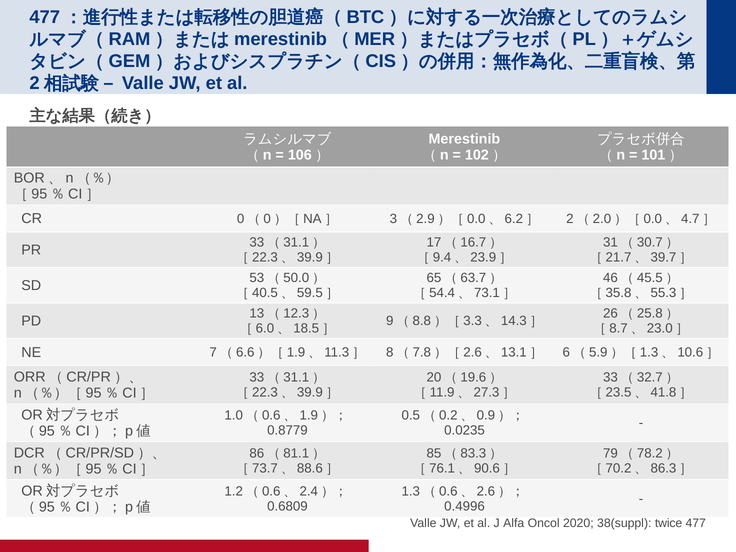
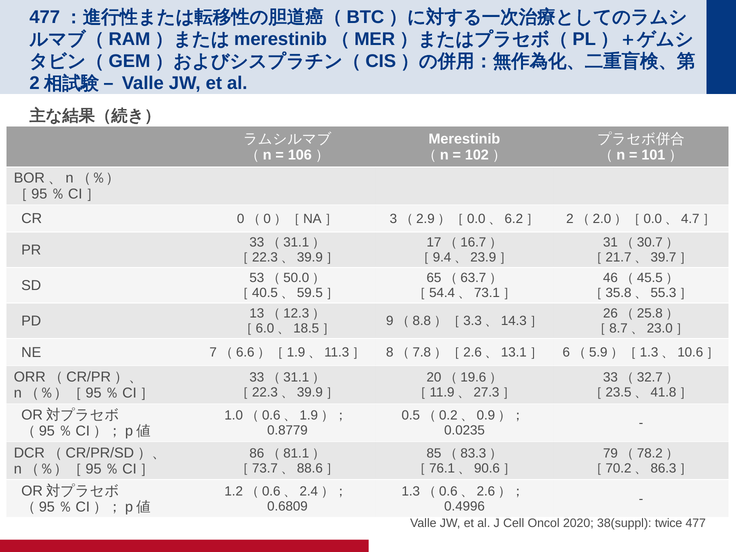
Alfa: Alfa -> Cell
